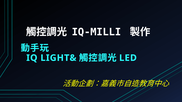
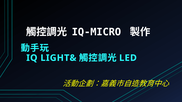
IQ-MILLI: IQ-MILLI -> IQ-MICRO
